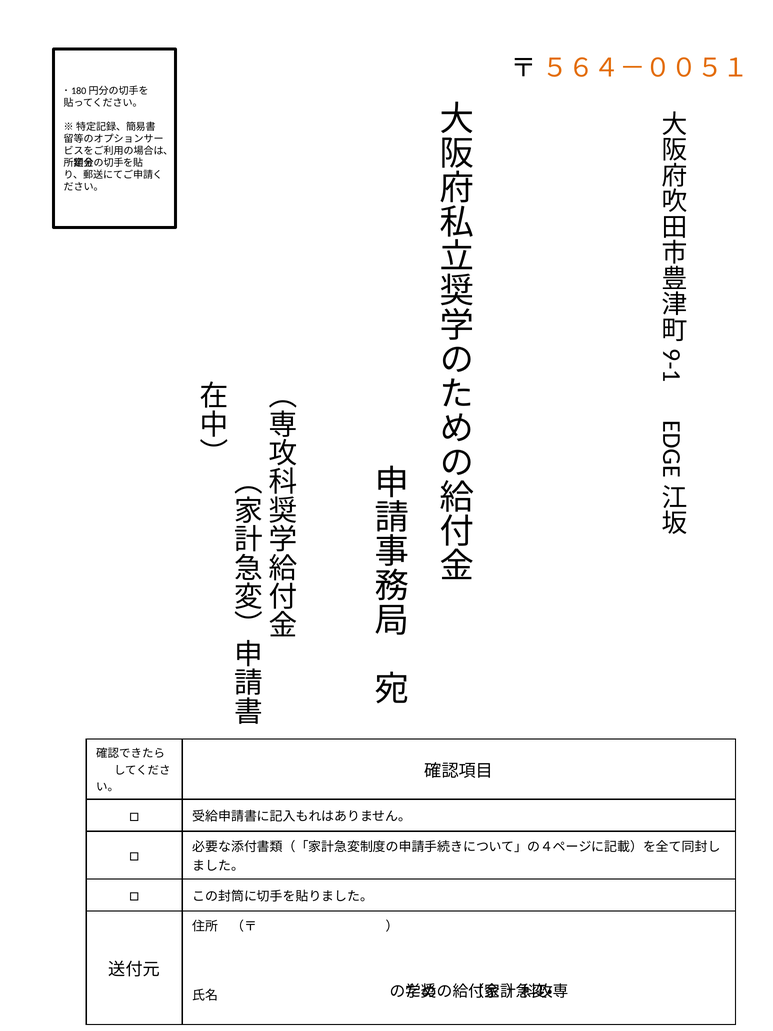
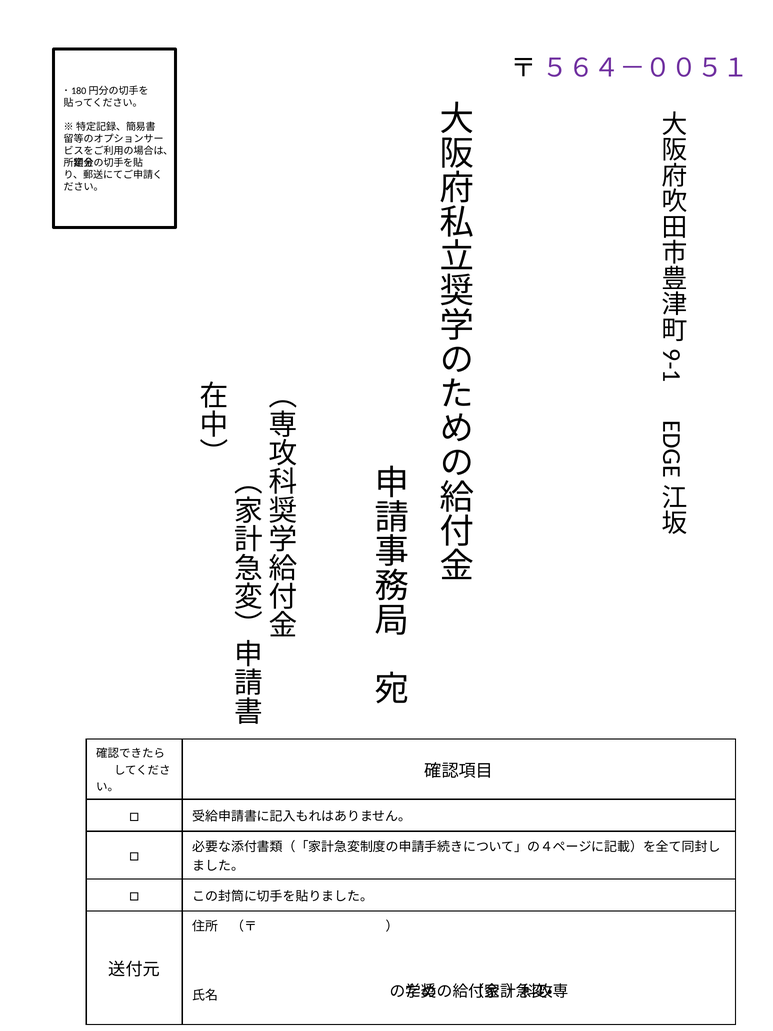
５６４－００５１ colour: orange -> purple
